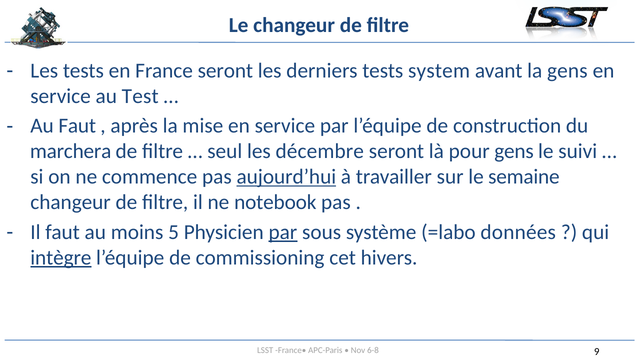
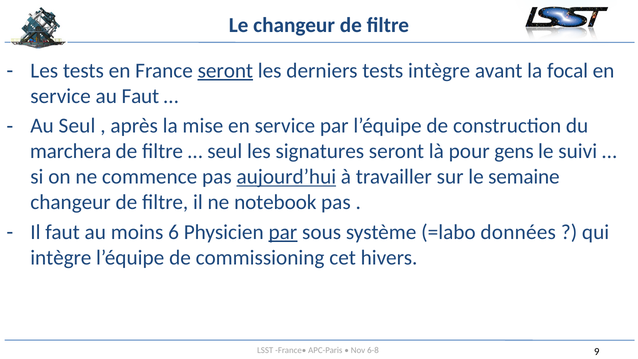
seront at (225, 71) underline: none -> present
tests system: system -> intègre
la gens: gens -> focal
au Test: Test -> Faut
Au Faut: Faut -> Seul
décembre: décembre -> signatures
5: 5 -> 6
intègre at (61, 258) underline: present -> none
